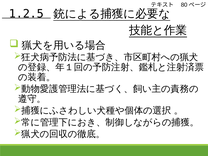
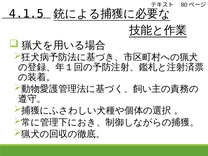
1.2.5: 1.2.5 -> 4.1.5
